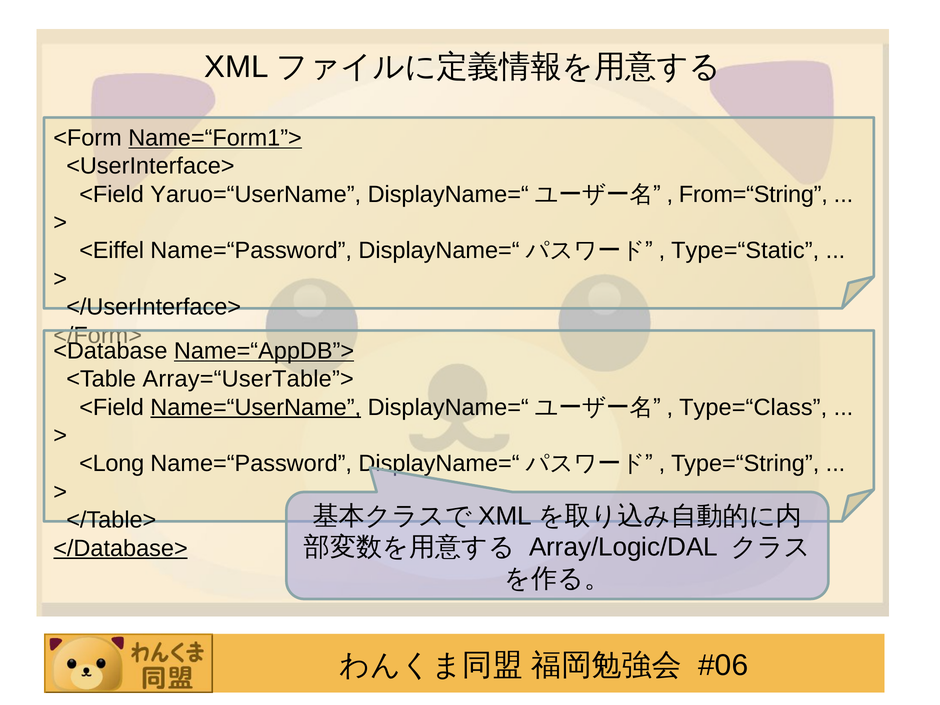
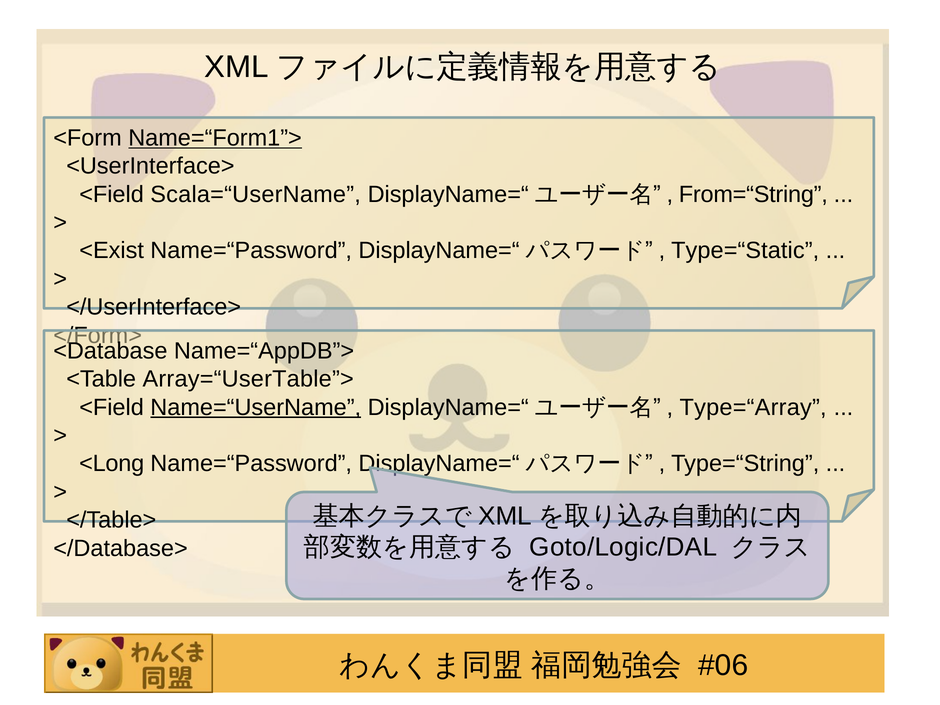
Yaruo=“UserName: Yaruo=“UserName -> Scala=“UserName
<Eiffel: <Eiffel -> <Exist
Name=“AppDB”> underline: present -> none
Type=“Class: Type=“Class -> Type=“Array
</Database> underline: present -> none
Array/Logic/DAL: Array/Logic/DAL -> Goto/Logic/DAL
